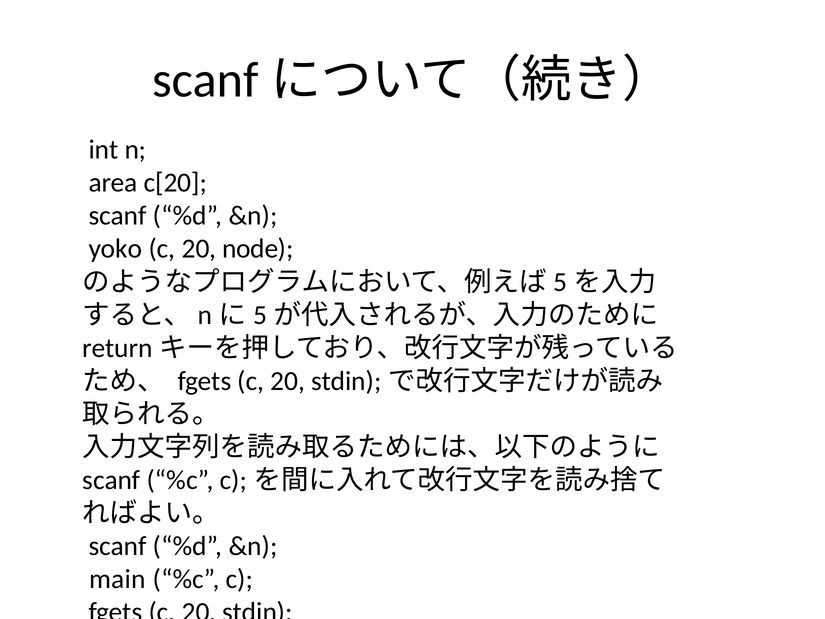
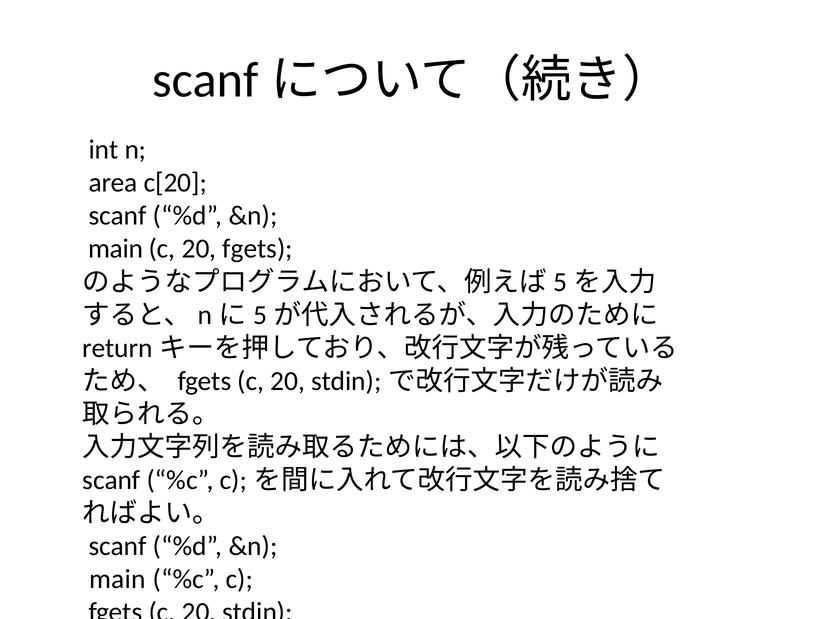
yoko at (116, 249): yoko -> main
20 node: node -> fgets
